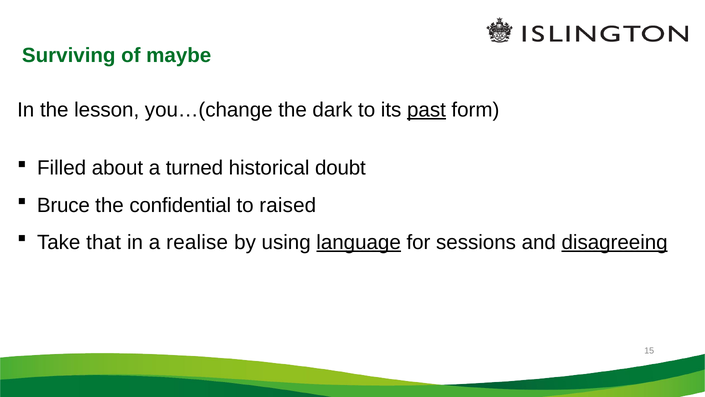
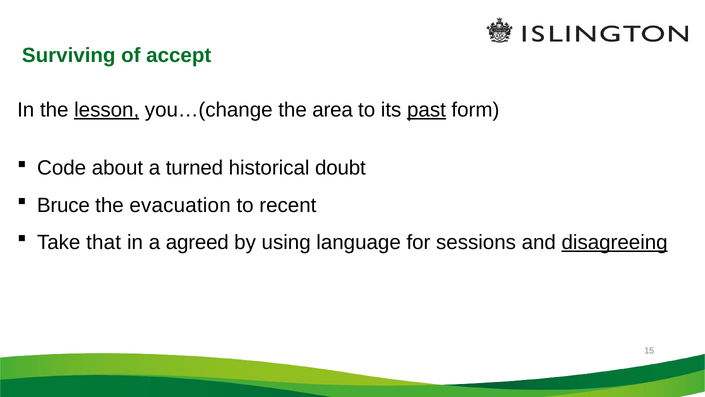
maybe: maybe -> accept
lesson underline: none -> present
dark: dark -> area
Filled: Filled -> Code
confidential: confidential -> evacuation
raised: raised -> recent
realise: realise -> agreed
language underline: present -> none
